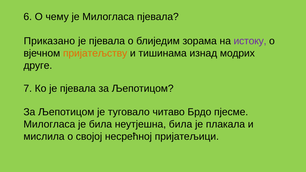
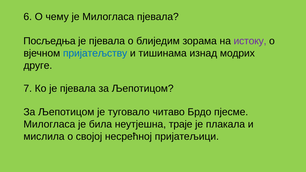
Приказано: Приказано -> Посљедња
пријатељству colour: orange -> blue
неутјешна била: била -> траје
